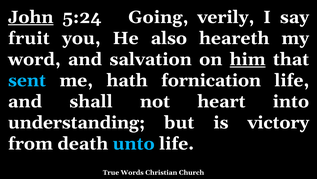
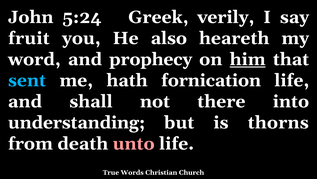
John underline: present -> none
Going: Going -> Greek
salvation: salvation -> prophecy
heart: heart -> there
victory: victory -> thorns
unto colour: light blue -> pink
